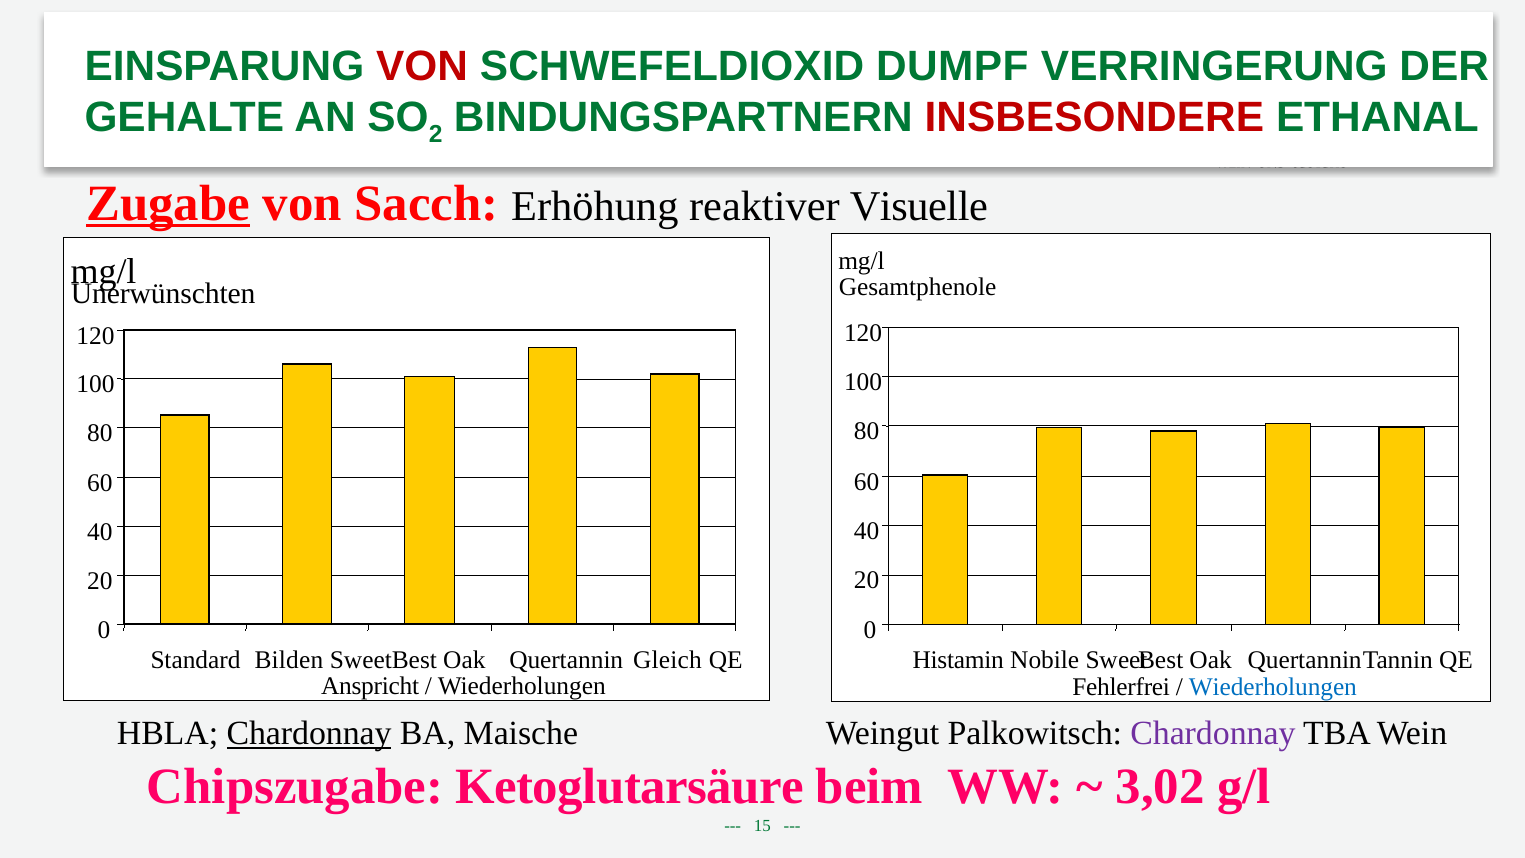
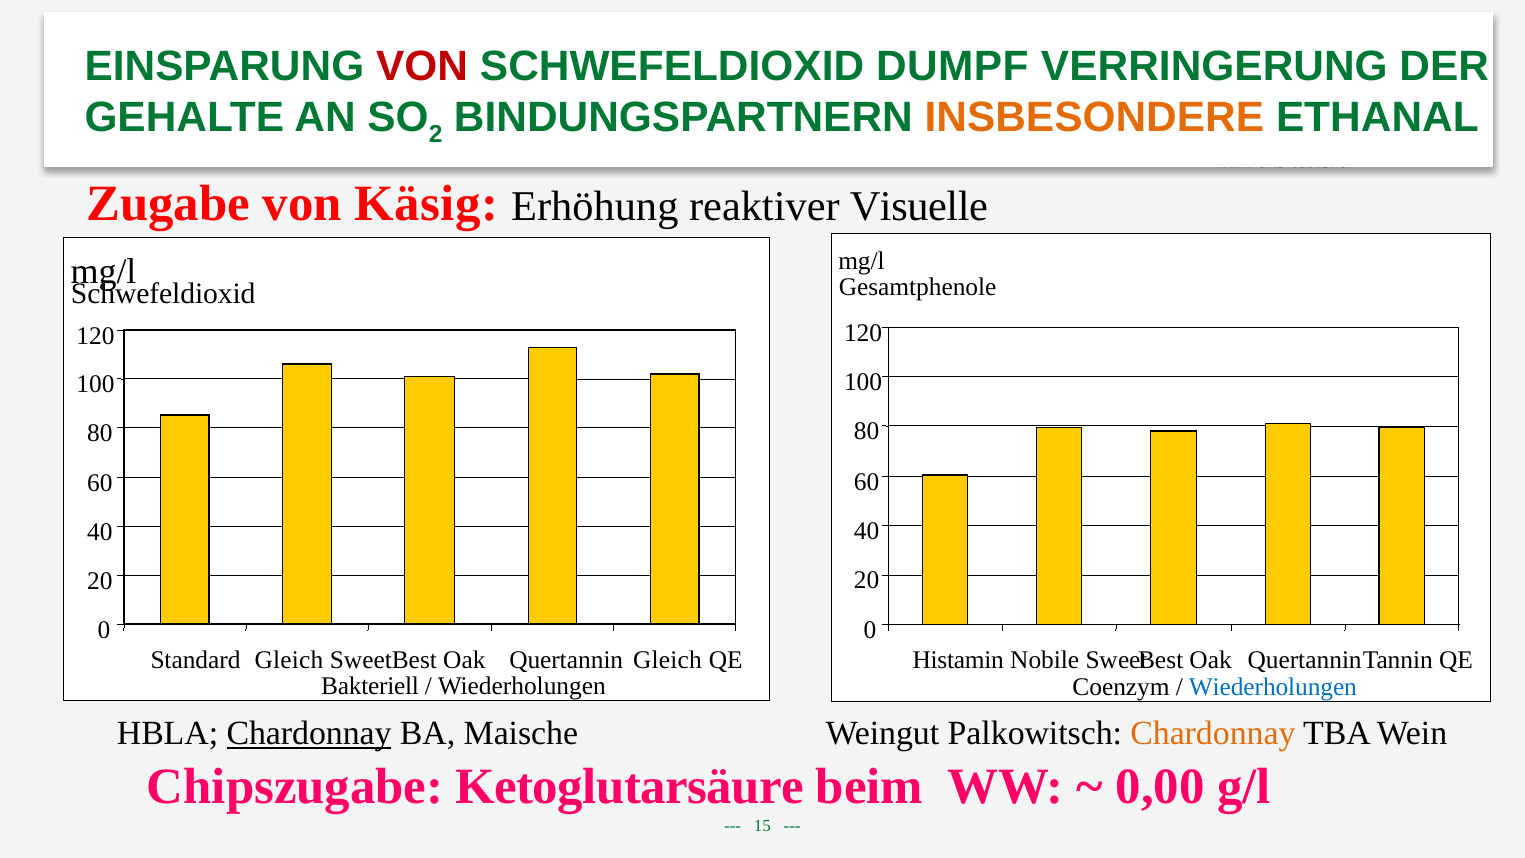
INSBESONDERE colour: red -> orange
Zugabe underline: present -> none
Sacch: Sacch -> Käsig
Unerwünschten at (163, 294): Unerwünschten -> Schwefeldioxid
Standard Bilden: Bilden -> Gleich
Anspricht: Anspricht -> Bakteriell
Fehlerfrei: Fehlerfrei -> Coenzym
Chardonnay at (1213, 733) colour: purple -> orange
3,02: 3,02 -> 0,00
